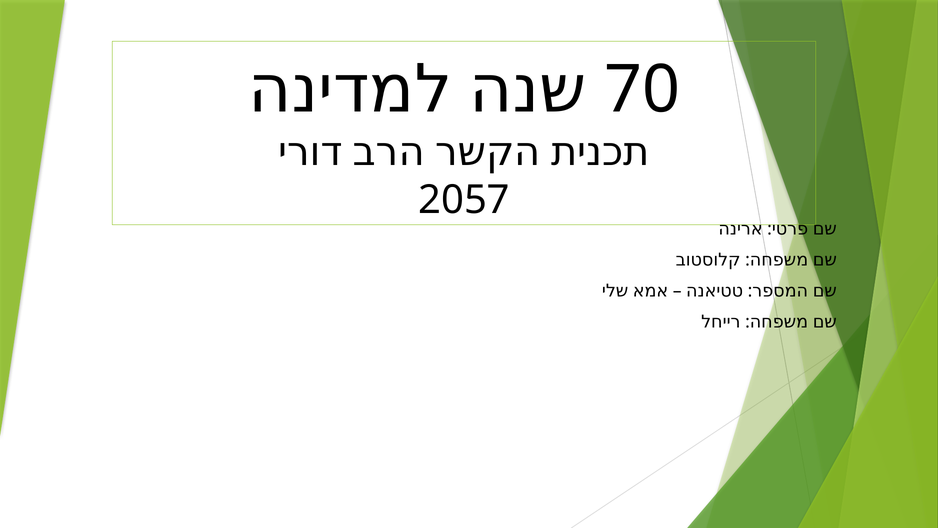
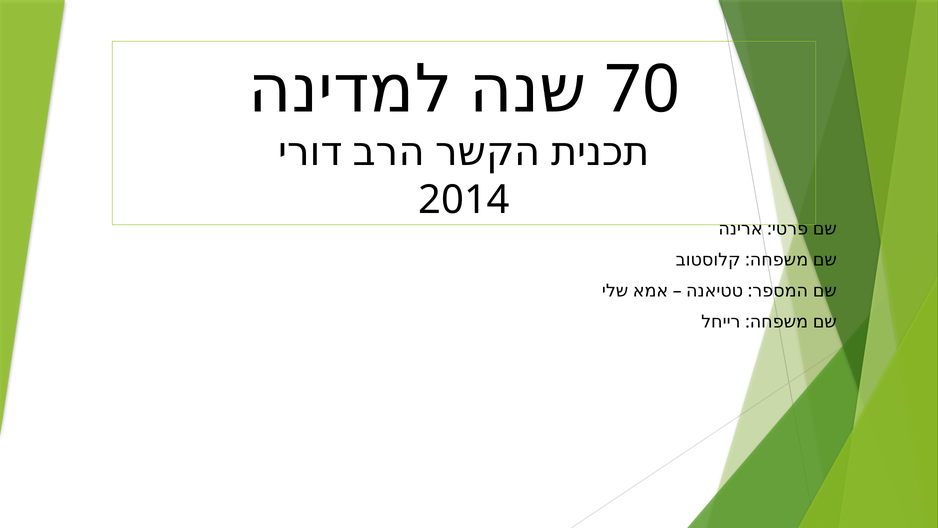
2057: 2057 -> 2014
